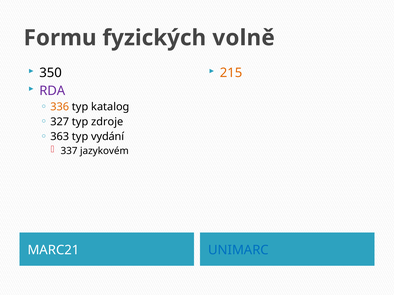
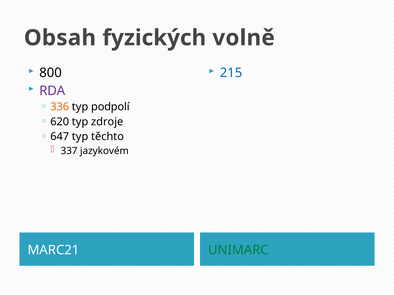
Formu: Formu -> Obsah
350: 350 -> 800
215 colour: orange -> blue
katalog: katalog -> podpolí
327: 327 -> 620
363: 363 -> 647
vydání: vydání -> těchto
UNIMARC colour: blue -> green
